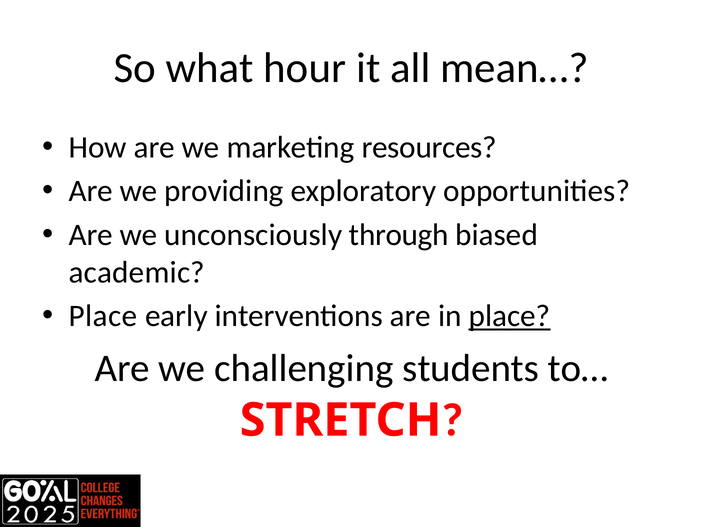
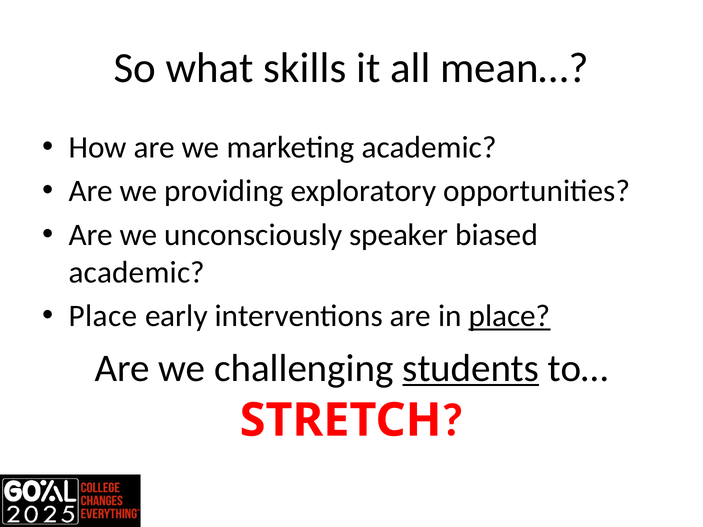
hour: hour -> skills
marketing resources: resources -> academic
through: through -> speaker
students underline: none -> present
